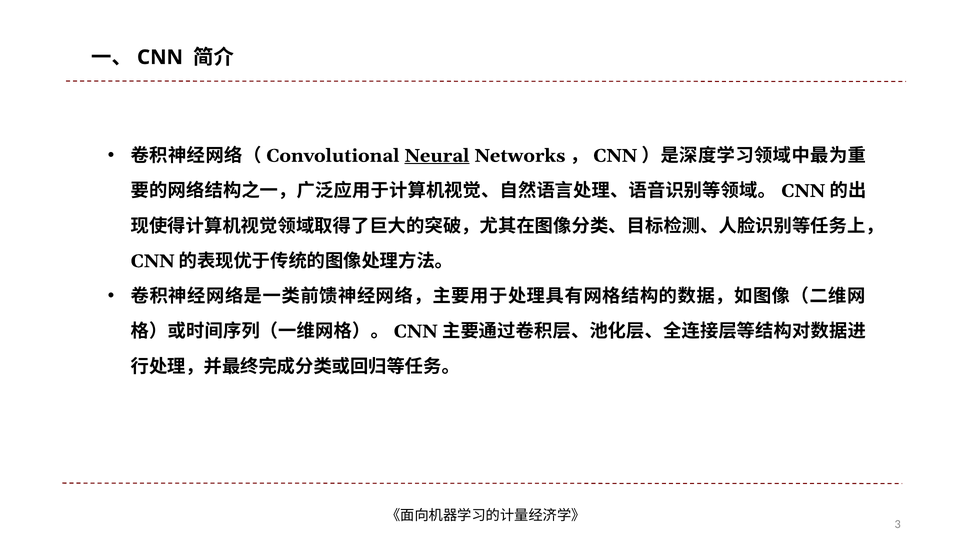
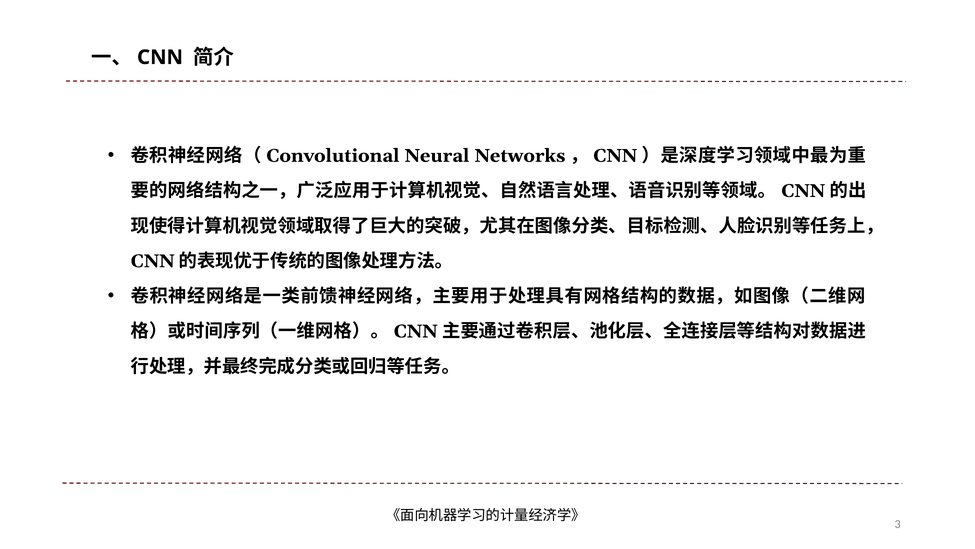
Neural underline: present -> none
